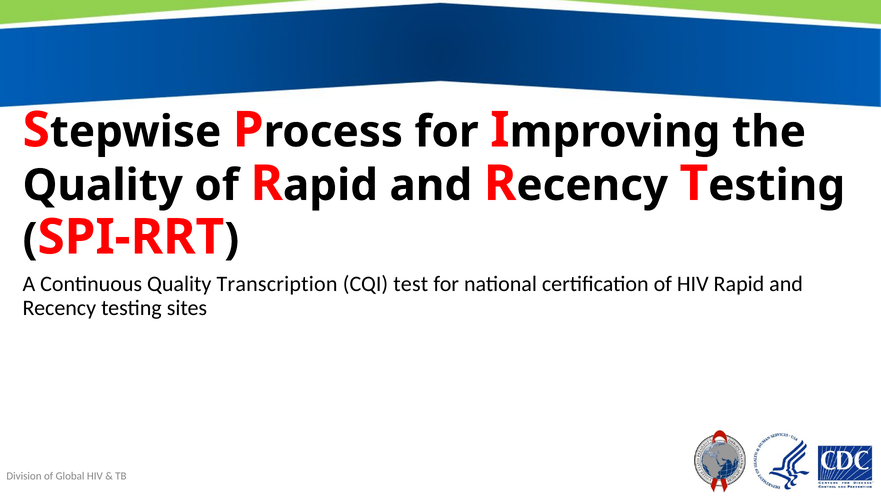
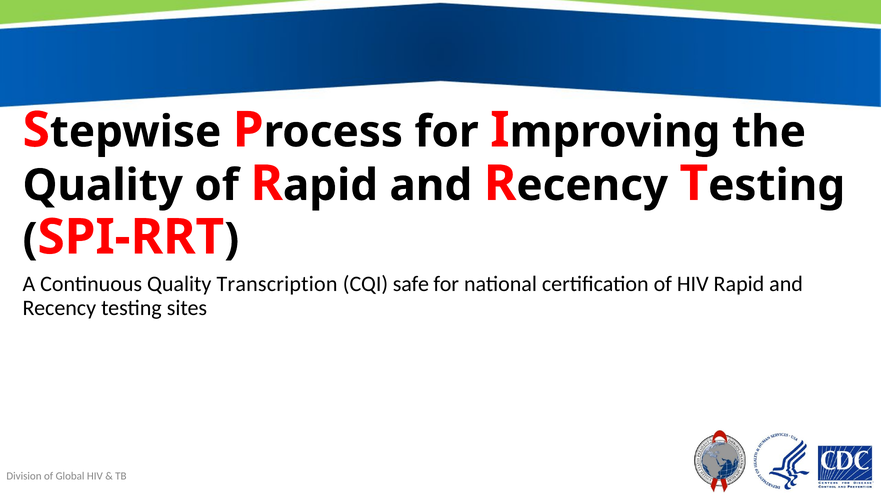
test: test -> safe
